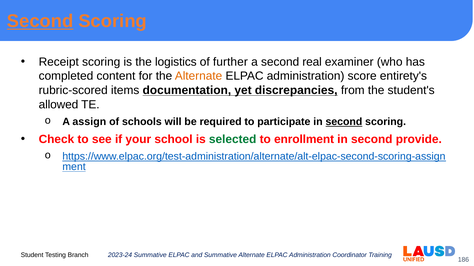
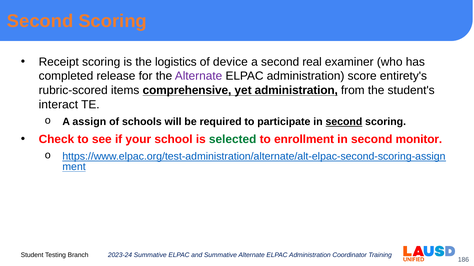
Second at (40, 21) underline: present -> none
further: further -> device
content: content -> release
Alternate at (199, 76) colour: orange -> purple
documentation: documentation -> comprehensive
yet discrepancies: discrepancies -> administration
allowed: allowed -> interact
provide: provide -> monitor
